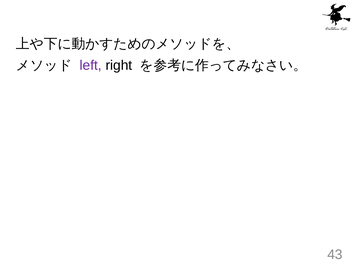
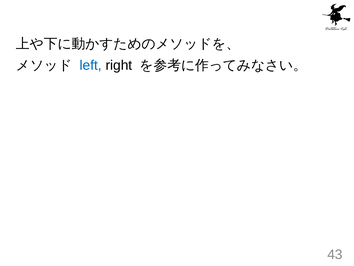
left colour: purple -> blue
